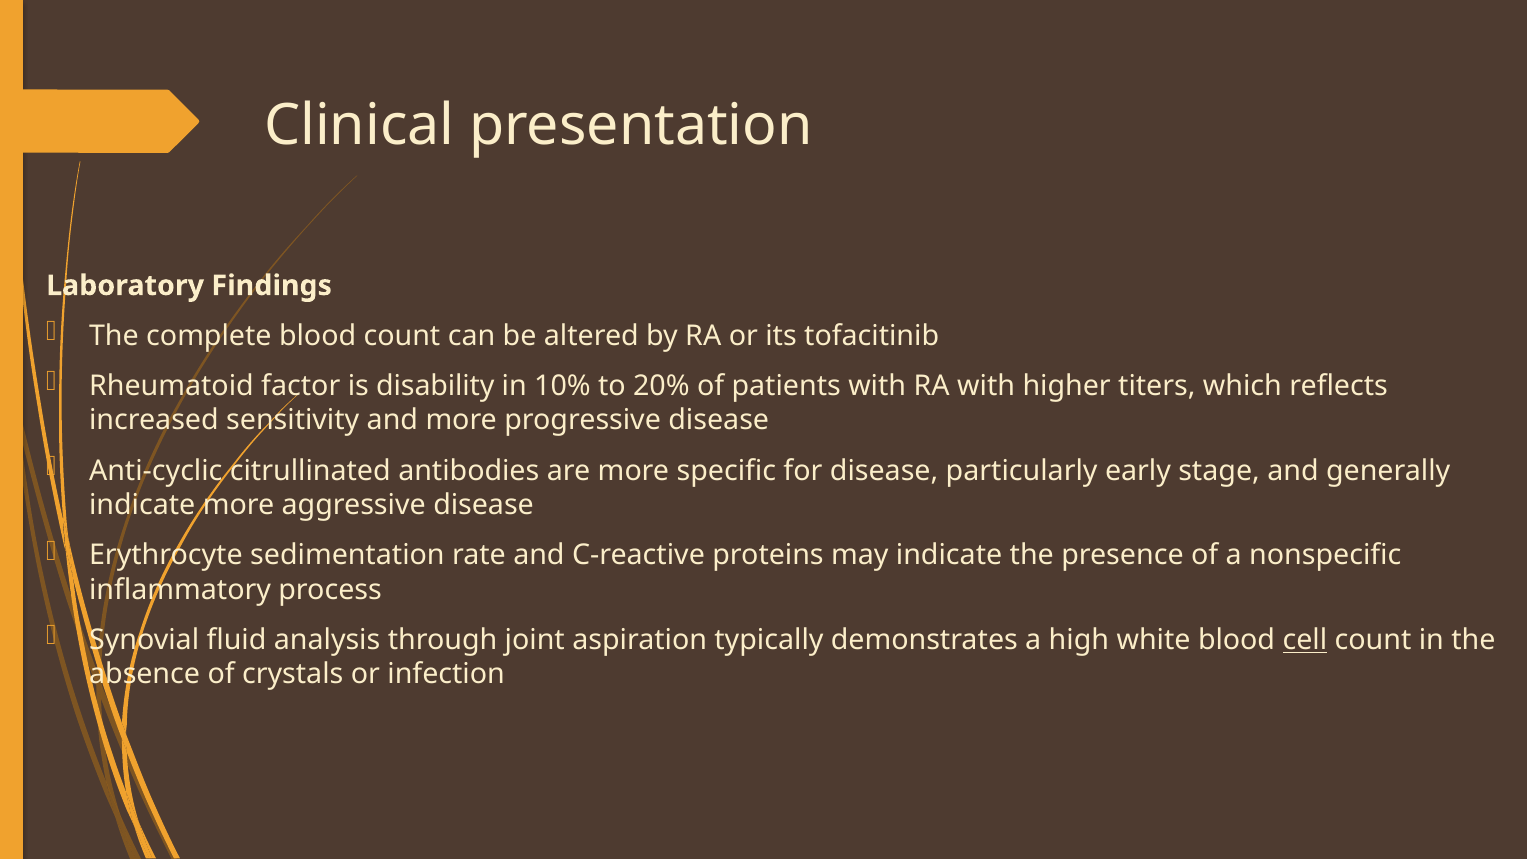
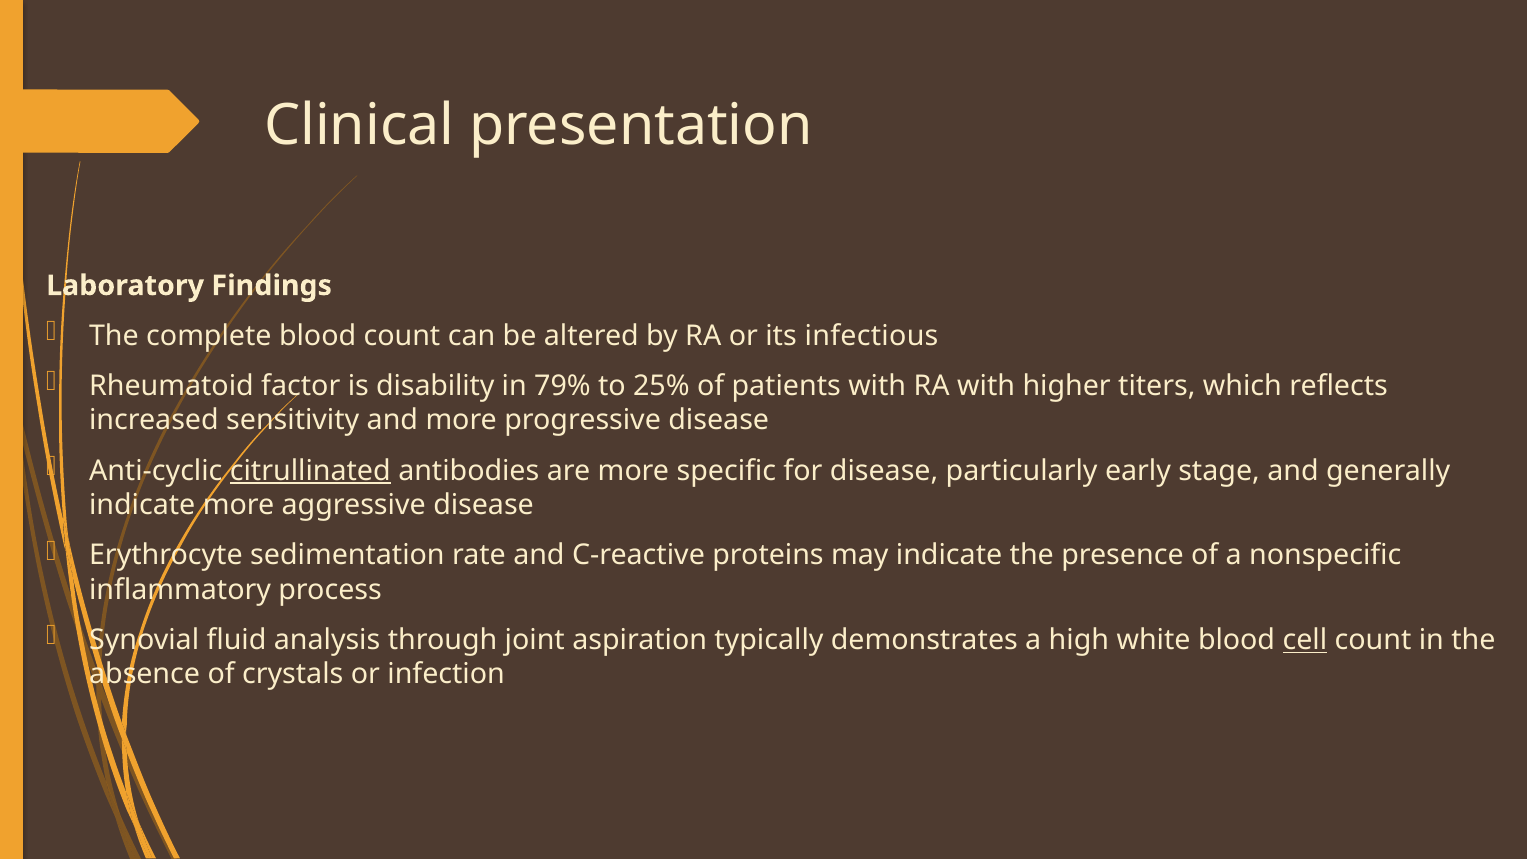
tofacitinib: tofacitinib -> infectious
10%: 10% -> 79%
20%: 20% -> 25%
citrullinated underline: none -> present
